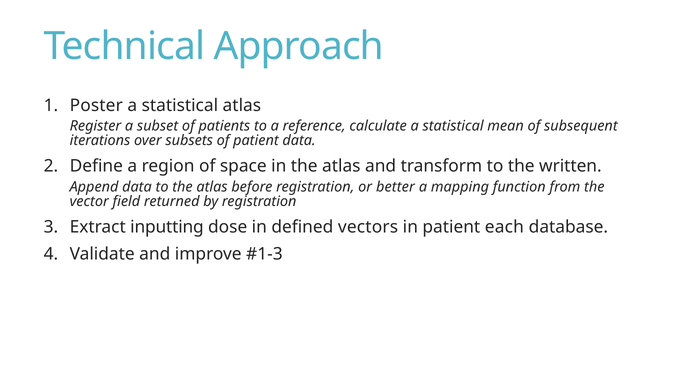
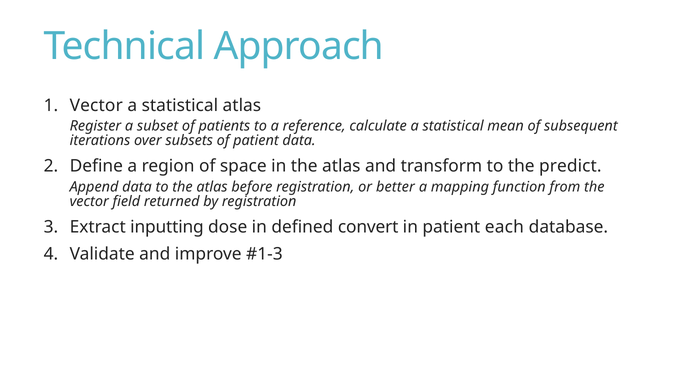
Poster at (96, 105): Poster -> Vector
written: written -> predict
vectors: vectors -> convert
